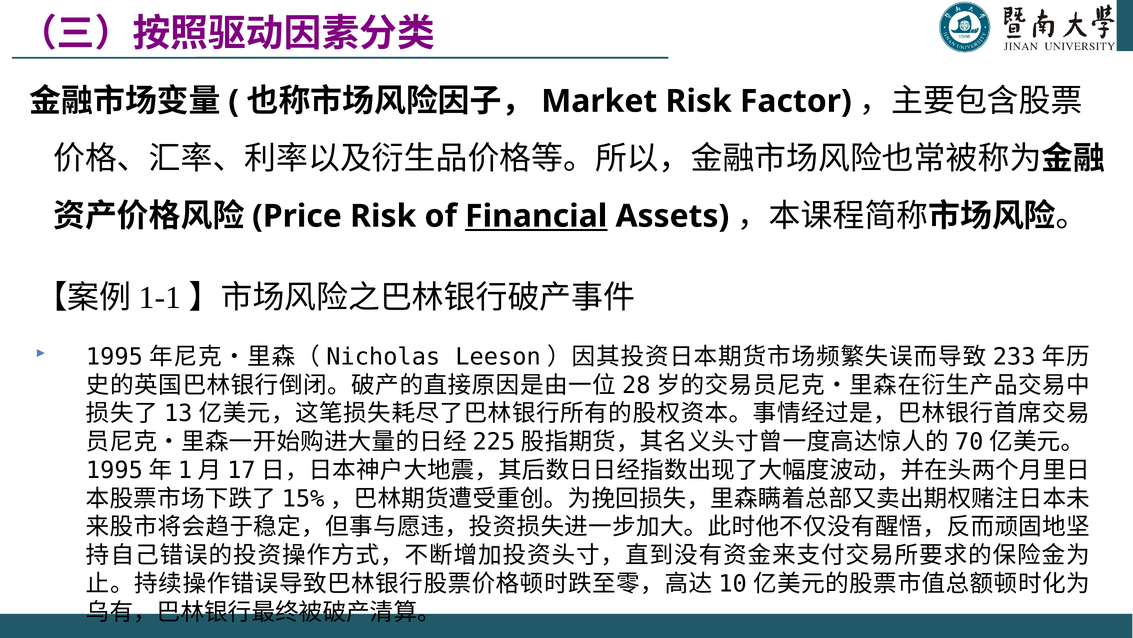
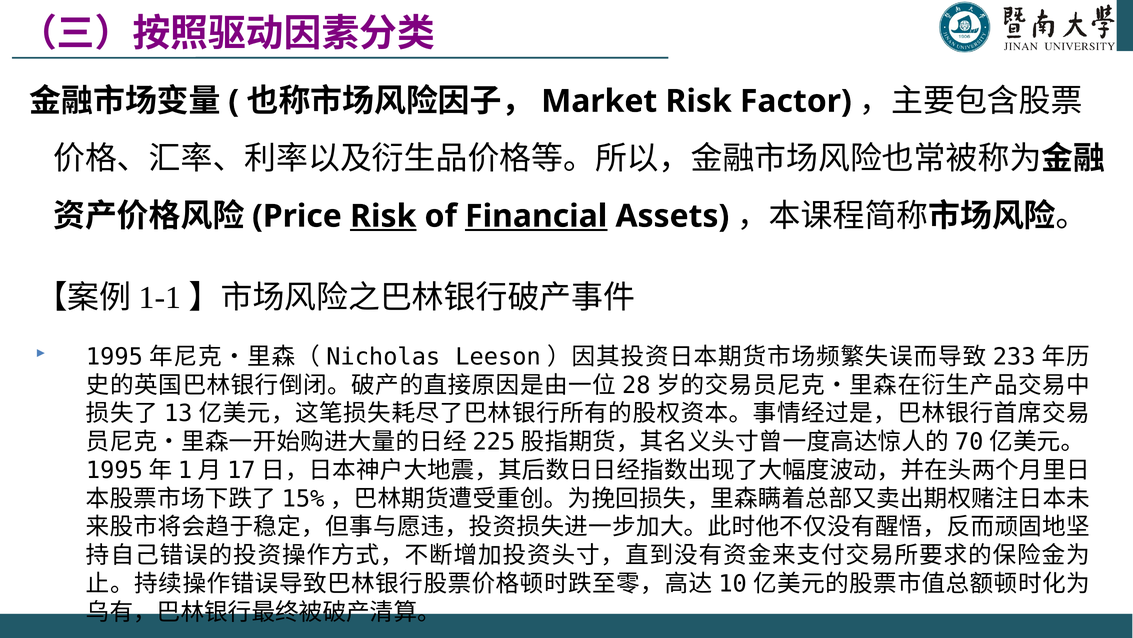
Risk at (383, 216) underline: none -> present
